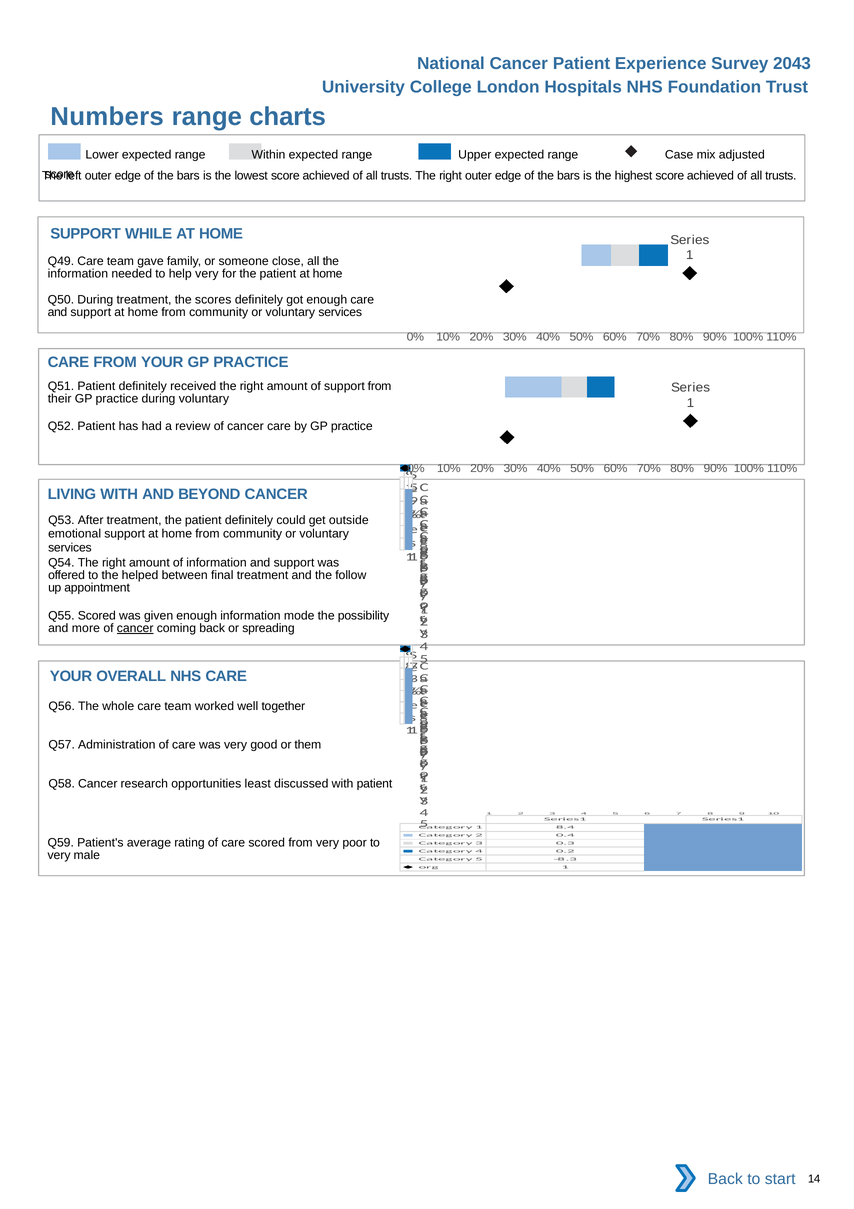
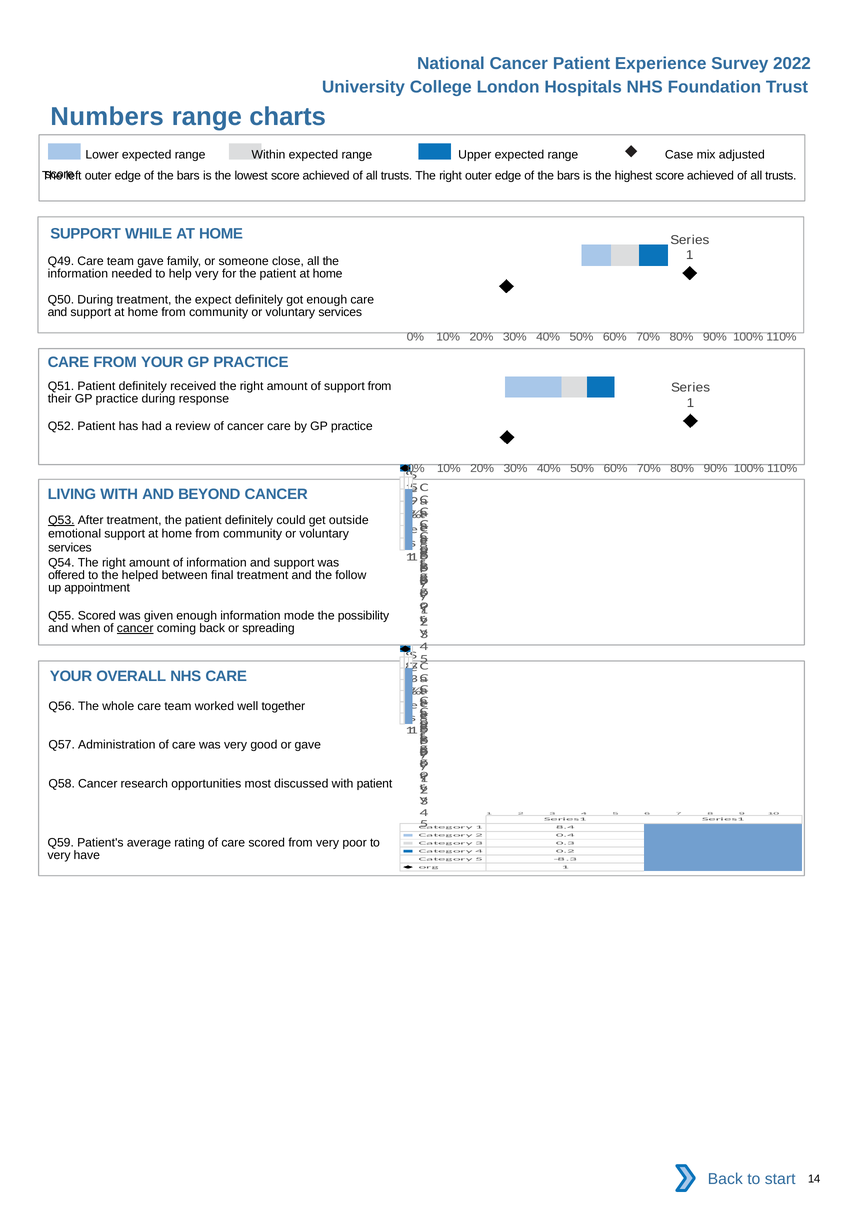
2043: 2043 -> 2022
scores: scores -> expect
during voluntary: voluntary -> response
Q53 underline: none -> present
more: more -> when
or them: them -> gave
least: least -> most
male: male -> have
